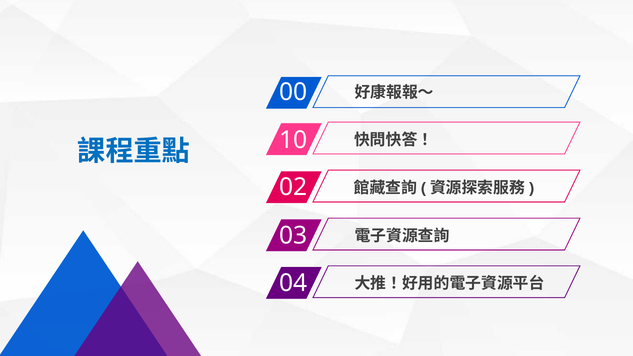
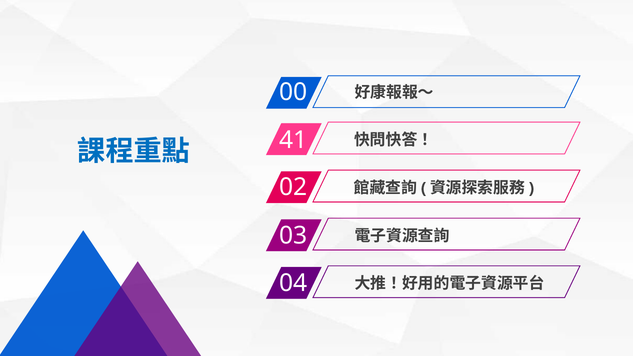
10: 10 -> 41
